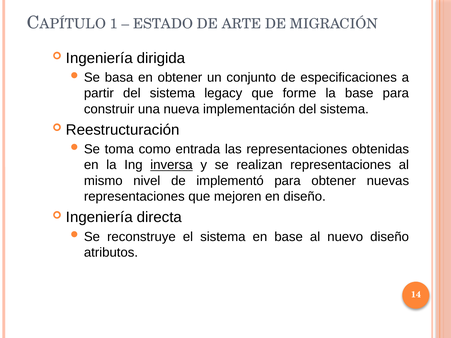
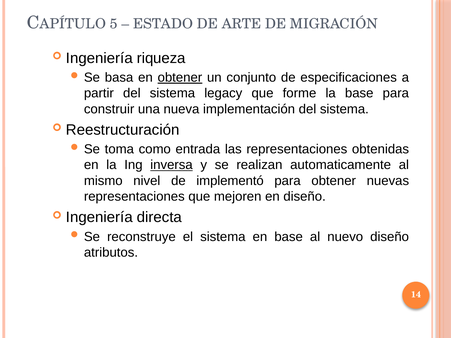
1: 1 -> 5
dirigida: dirigida -> riqueza
obtener at (180, 78) underline: none -> present
realizan representaciones: representaciones -> automaticamente
